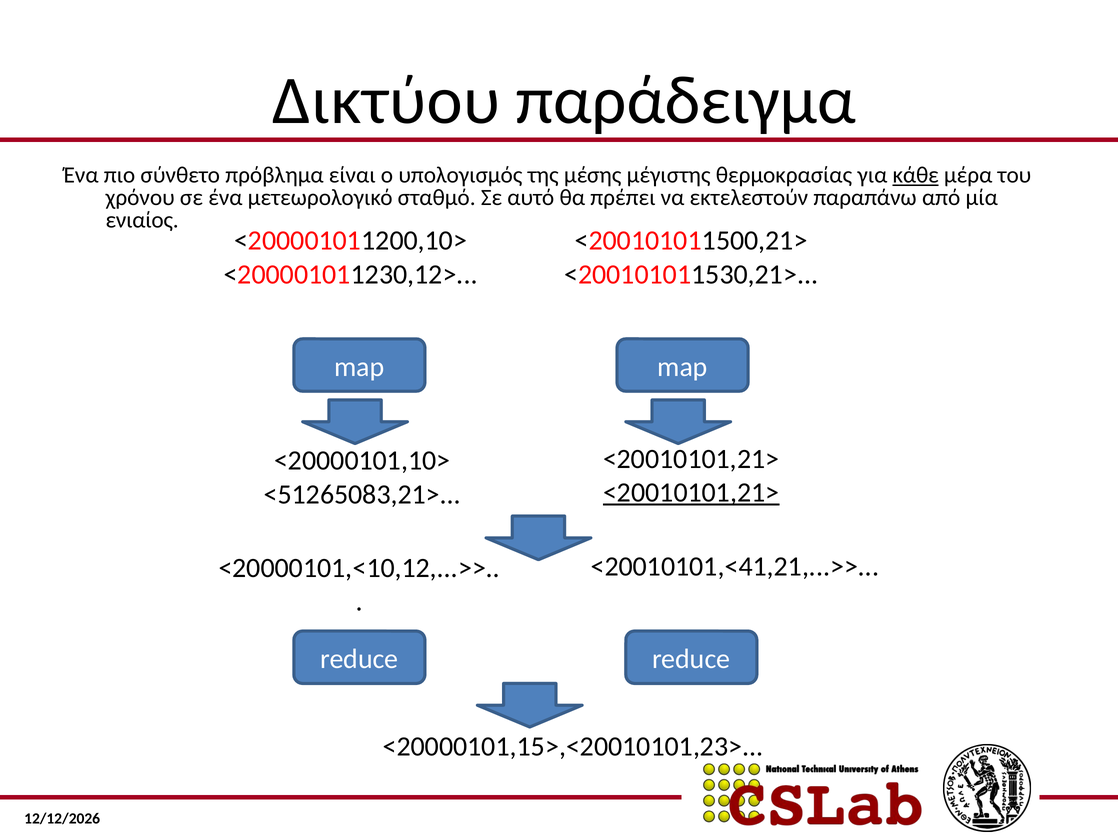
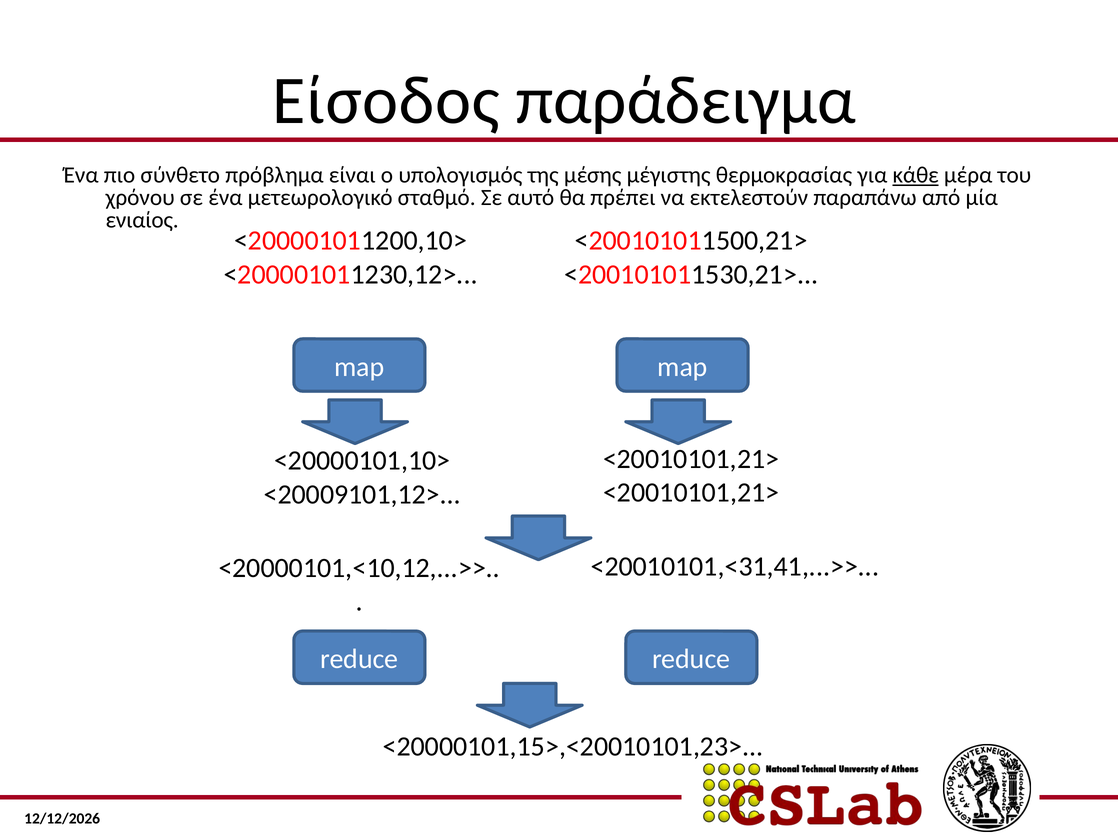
Δικτύου: Δικτύου -> Είσοδος
<20010101,21> at (691, 493) underline: present -> none
<51265083,21>: <51265083,21> -> <20009101,12>
<20010101,<41,21,...>>: <20010101,<41,21,...>> -> <20010101,<31,41,...>>
